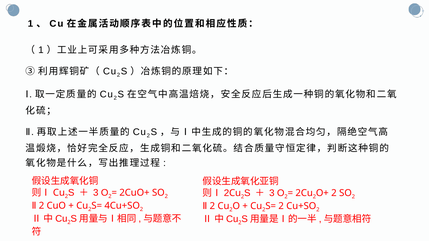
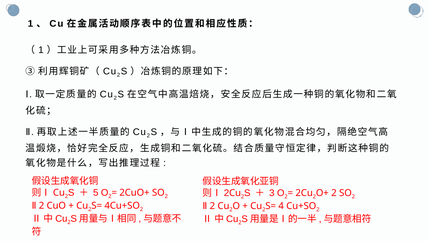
3 at (96, 193): 3 -> 5
2 at (281, 206): 2 -> 4
